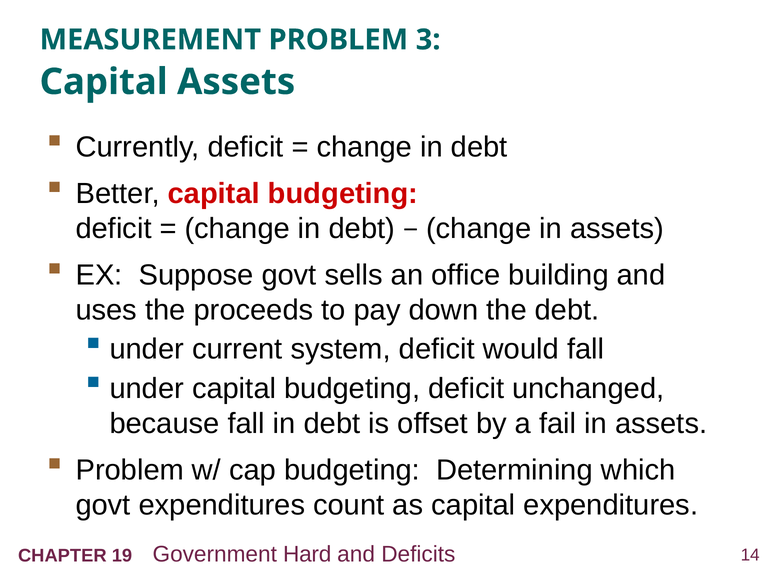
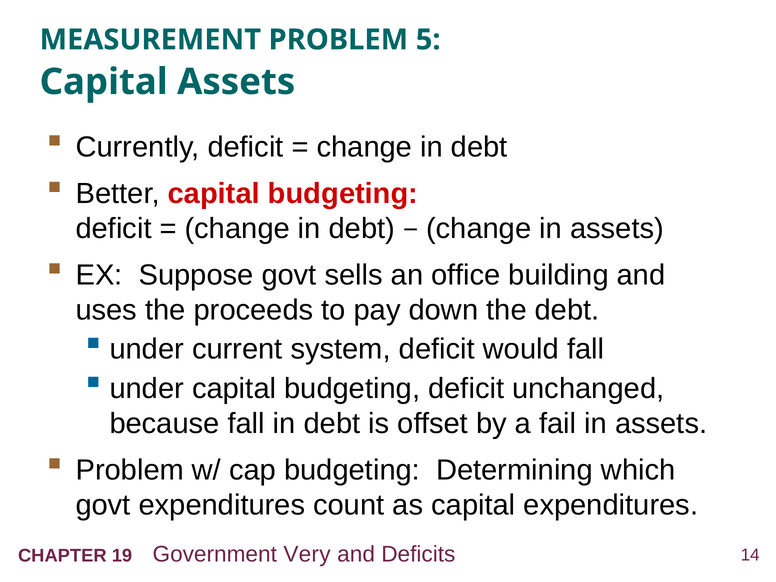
3: 3 -> 5
Hard: Hard -> Very
